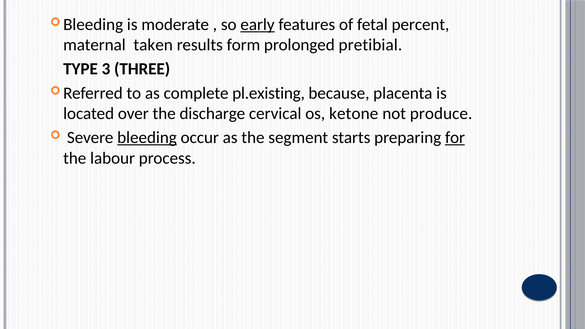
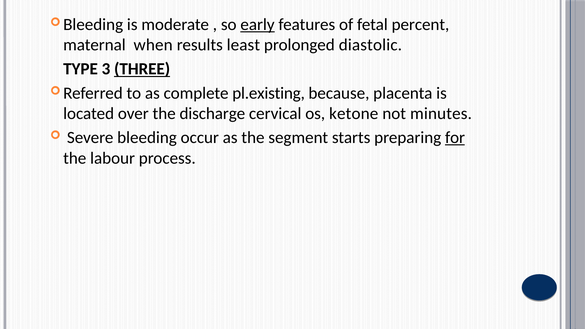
taken: taken -> when
form: form -> least
pretibial: pretibial -> diastolic
THREE underline: none -> present
produce: produce -> minutes
bleeding underline: present -> none
